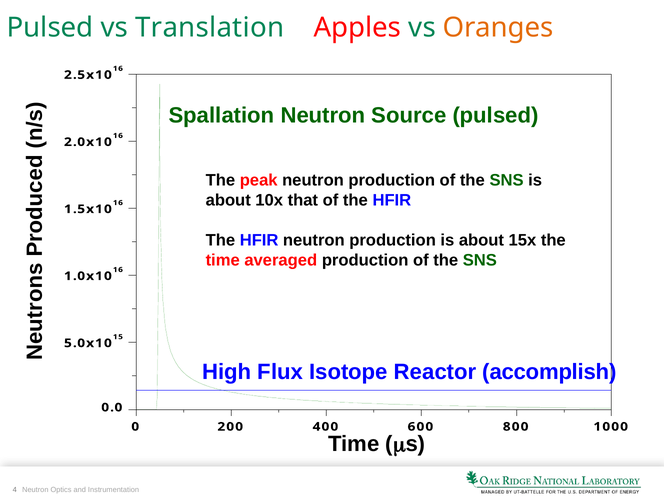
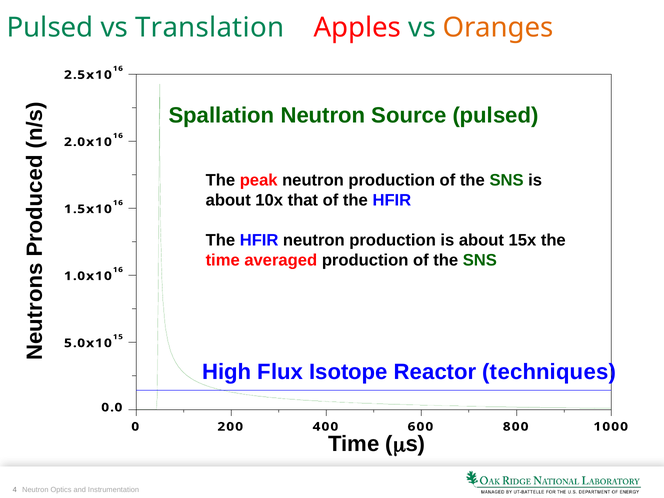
accomplish: accomplish -> techniques
